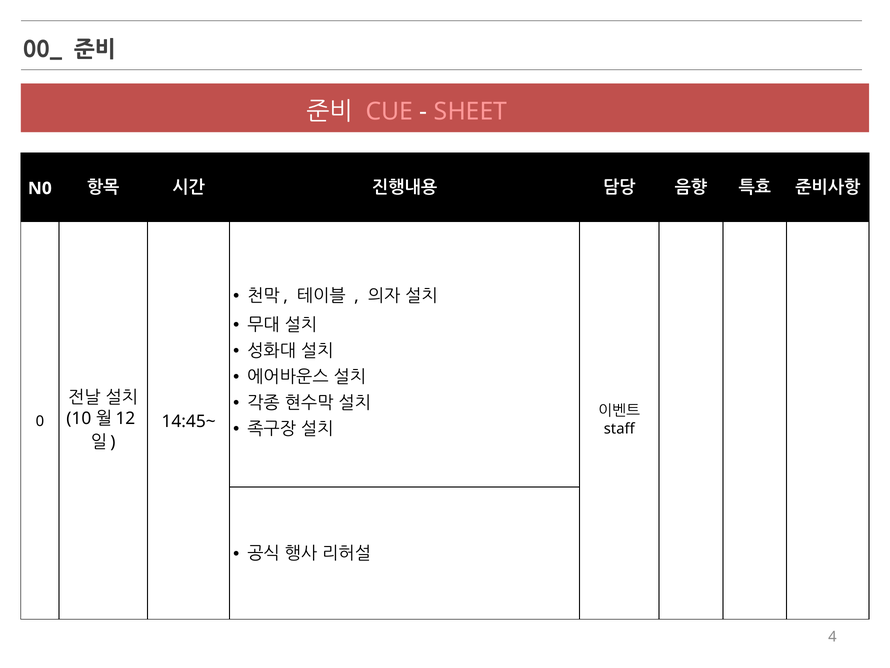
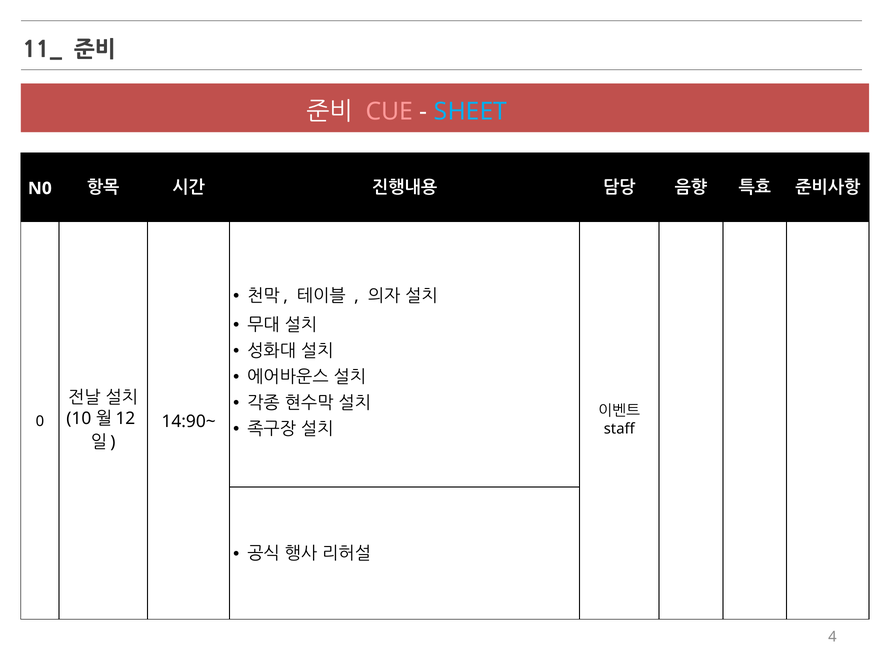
00_: 00_ -> 11_
SHEET colour: pink -> light blue
14:45~: 14:45~ -> 14:90~
